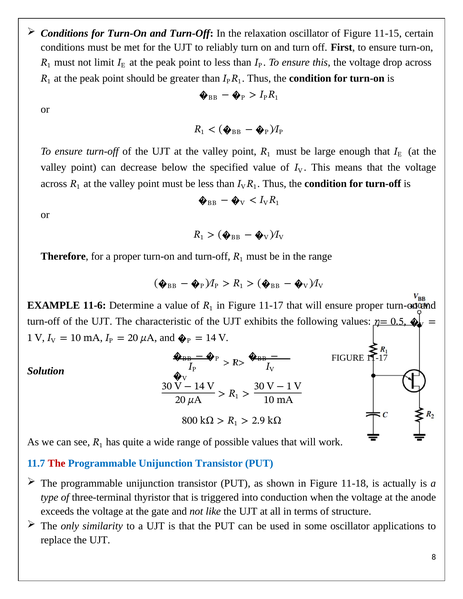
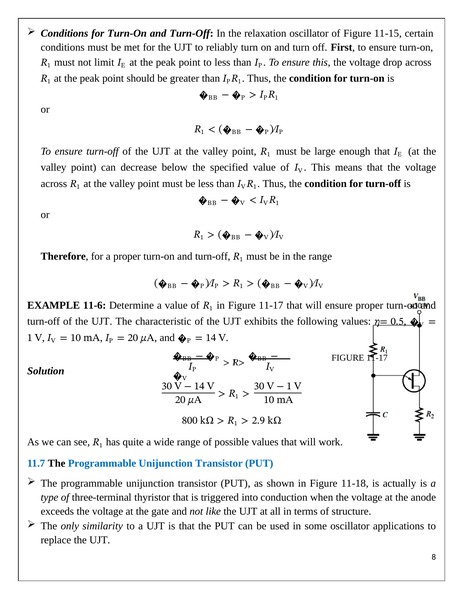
The at (57, 464) colour: red -> black
